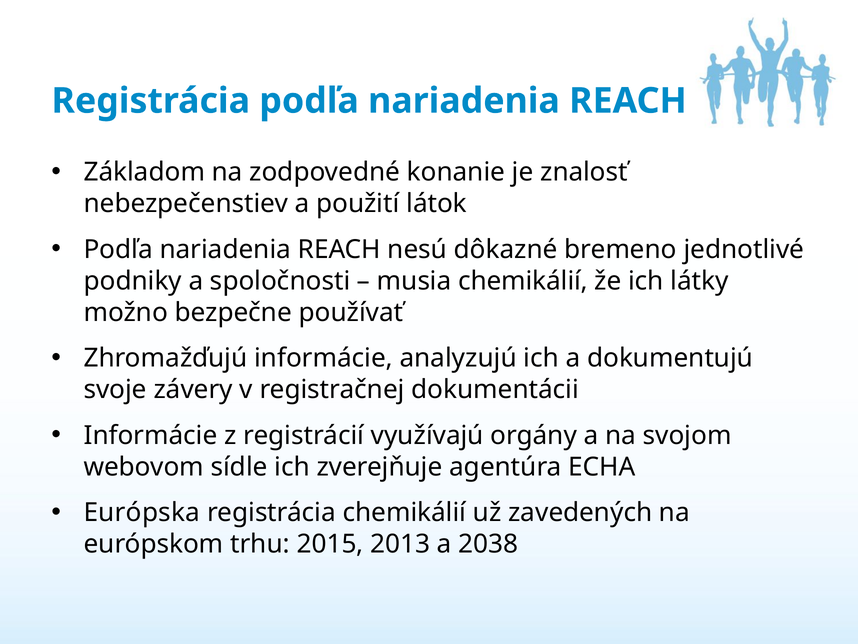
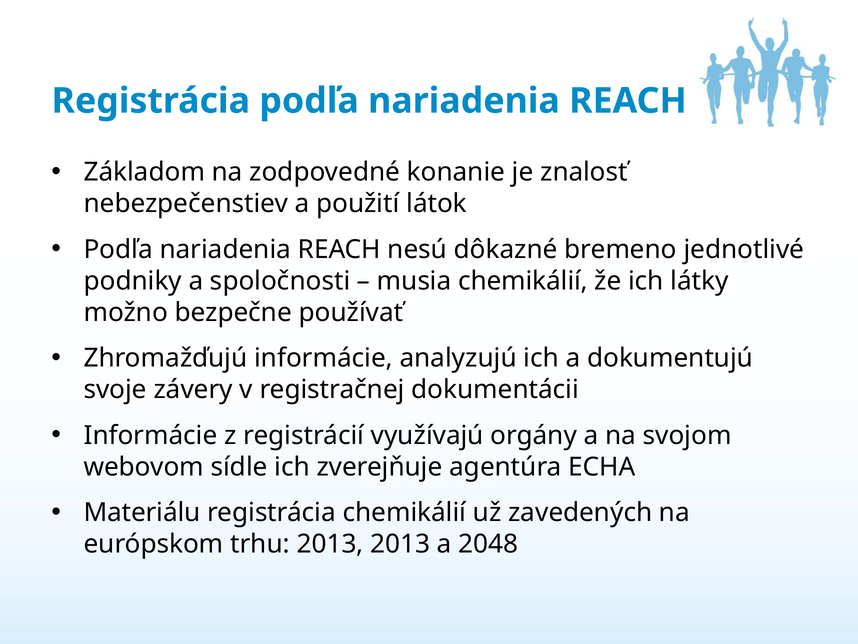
Európska: Európska -> Materiálu
trhu 2015: 2015 -> 2013
2038: 2038 -> 2048
